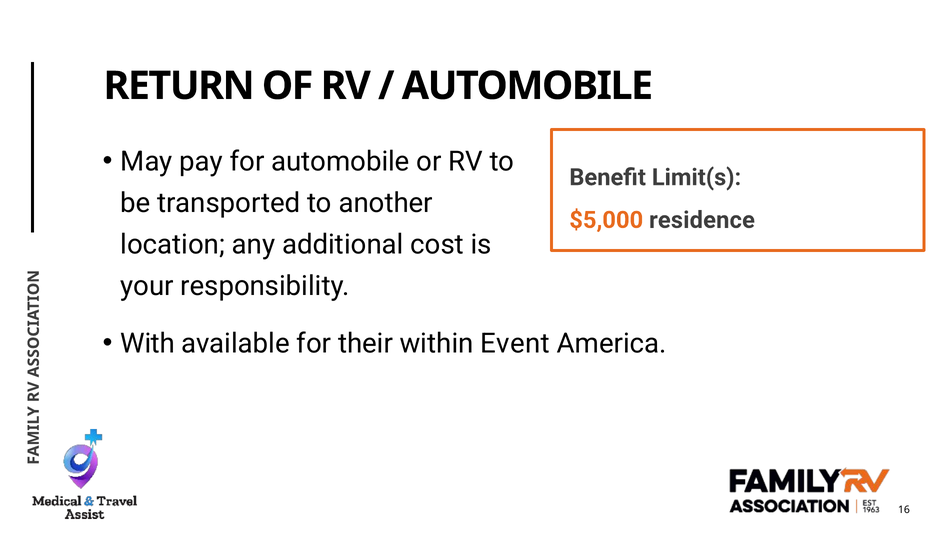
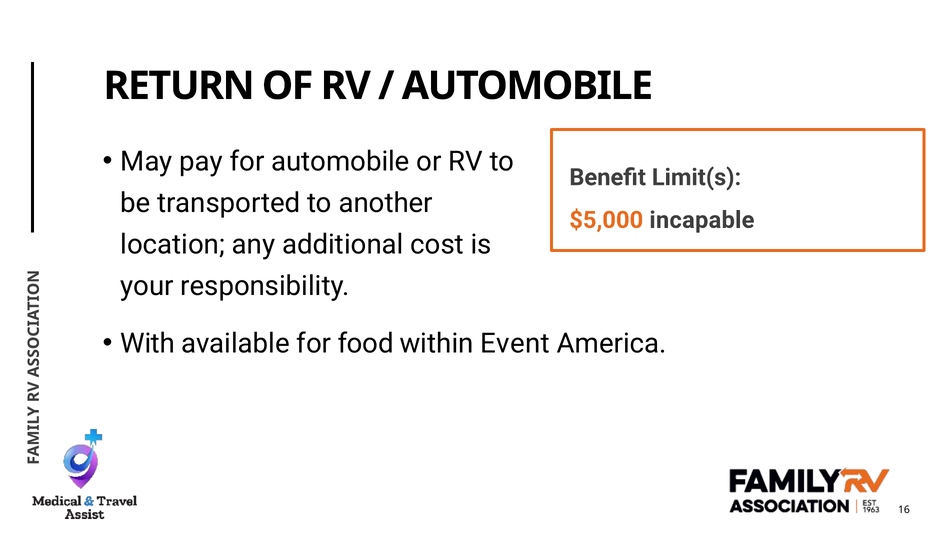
residence: residence -> incapable
their: their -> food
